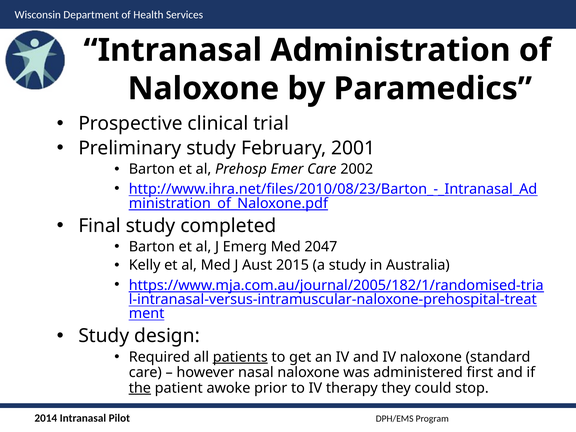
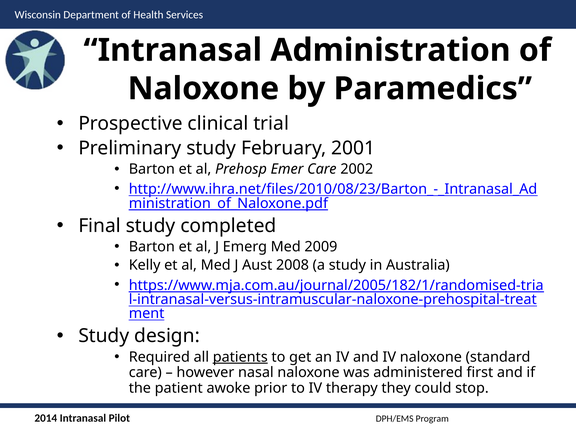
2047: 2047 -> 2009
2015: 2015 -> 2008
the underline: present -> none
